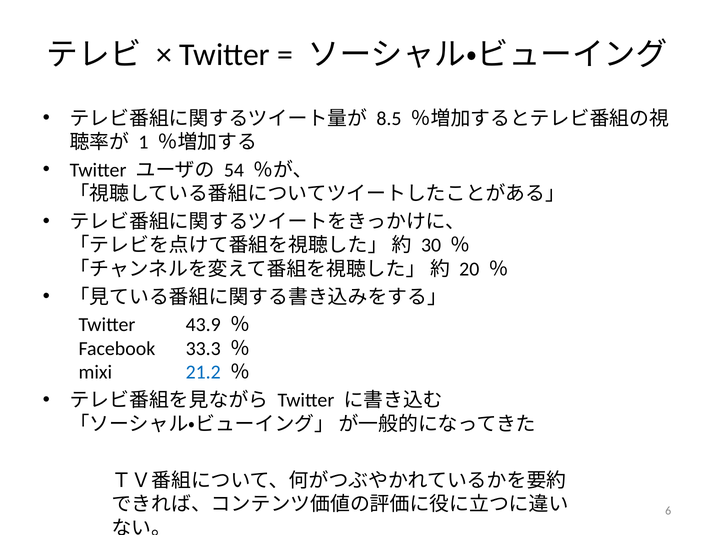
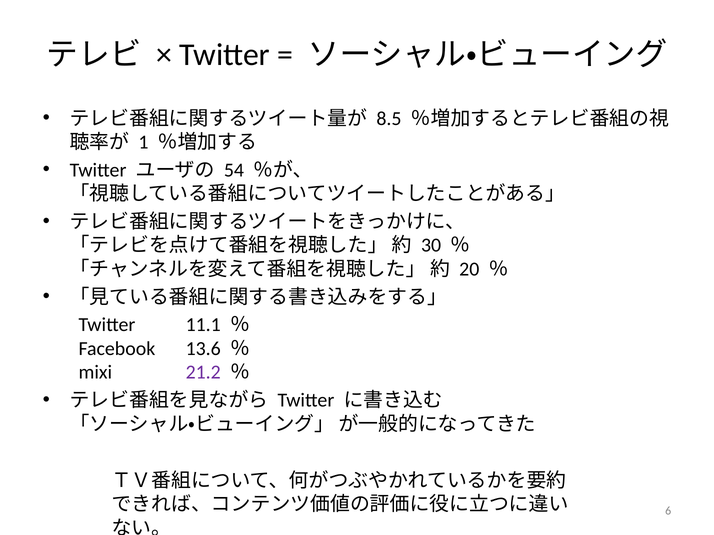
43.9: 43.9 -> 11.1
33.3: 33.3 -> 13.6
21.2 colour: blue -> purple
